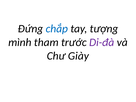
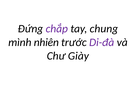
chắp colour: blue -> purple
tượng: tượng -> chung
tham: tham -> nhiên
